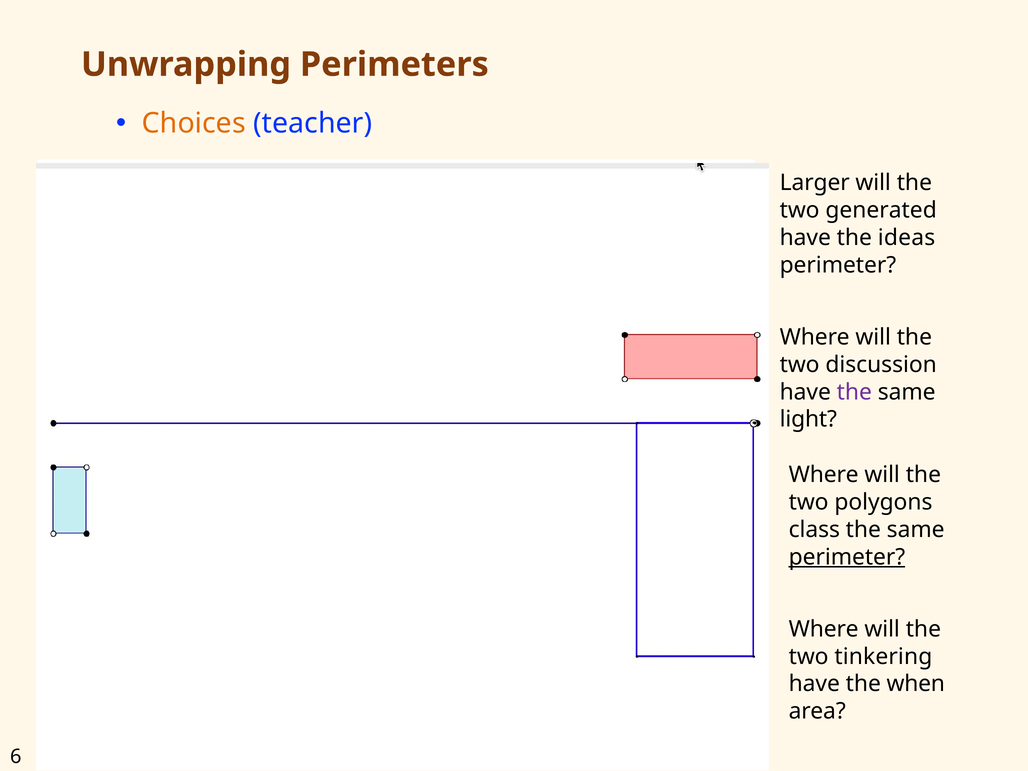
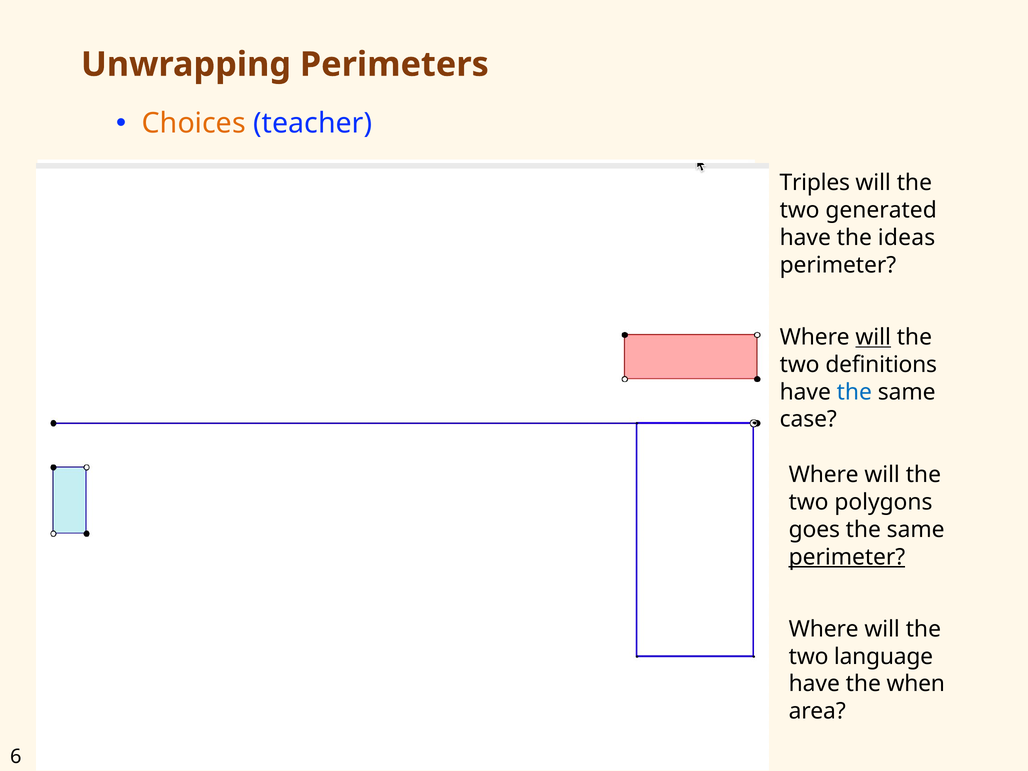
Larger: Larger -> Triples
will at (873, 337) underline: none -> present
discussion: discussion -> definitions
the at (854, 392) colour: purple -> blue
light: light -> case
class: class -> goes
tinkering: tinkering -> language
